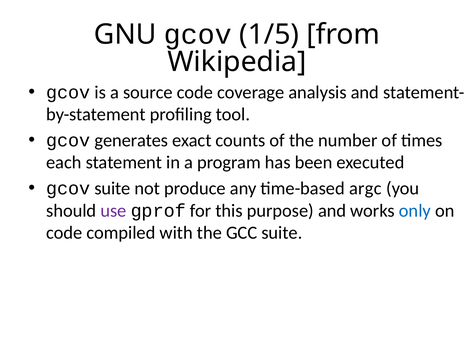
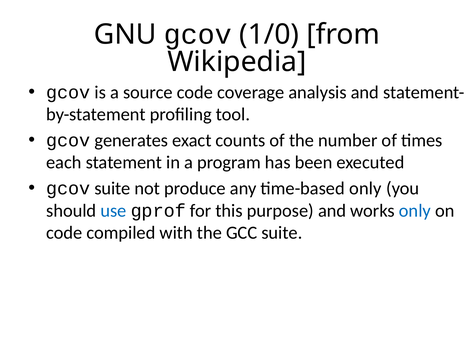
1/5: 1/5 -> 1/0
time-based argc: argc -> only
use colour: purple -> blue
